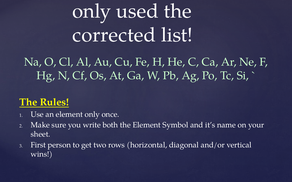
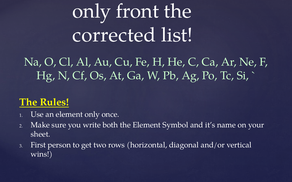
used: used -> front
